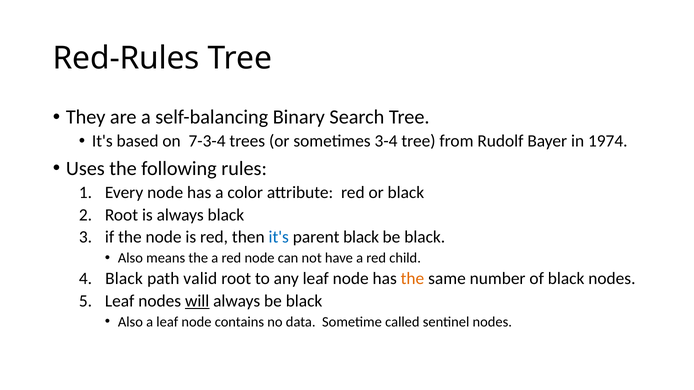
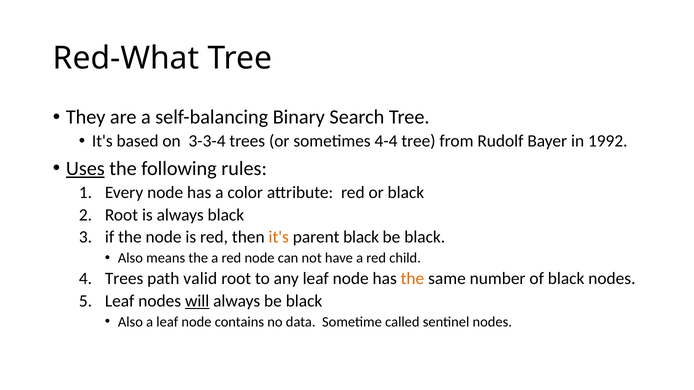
Red-Rules: Red-Rules -> Red-What
7-3-4: 7-3-4 -> 3-3-4
3-4: 3-4 -> 4-4
1974: 1974 -> 1992
Uses underline: none -> present
it's at (279, 237) colour: blue -> orange
Black at (124, 279): Black -> Trees
